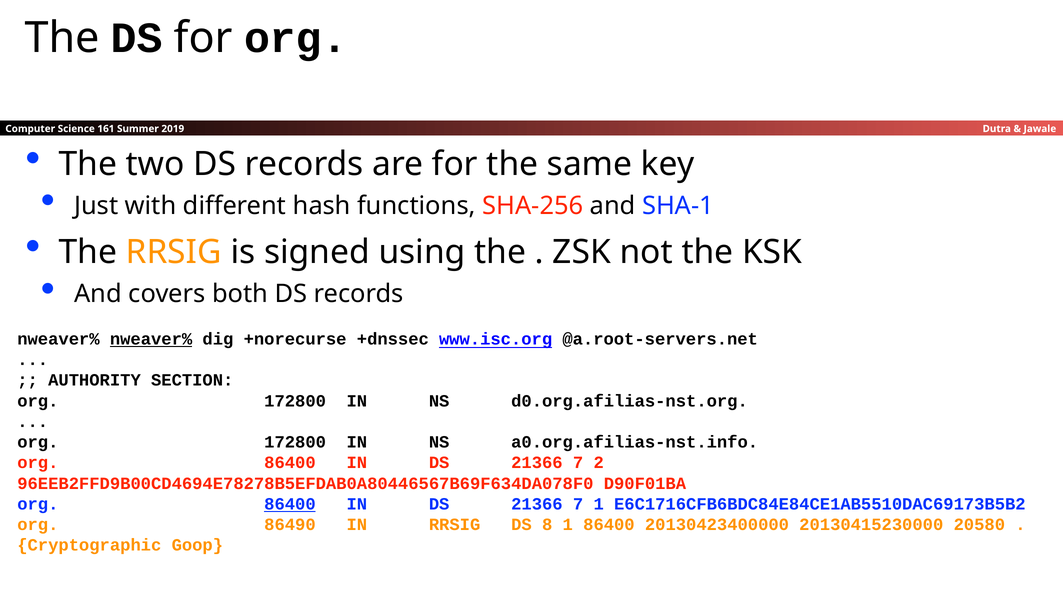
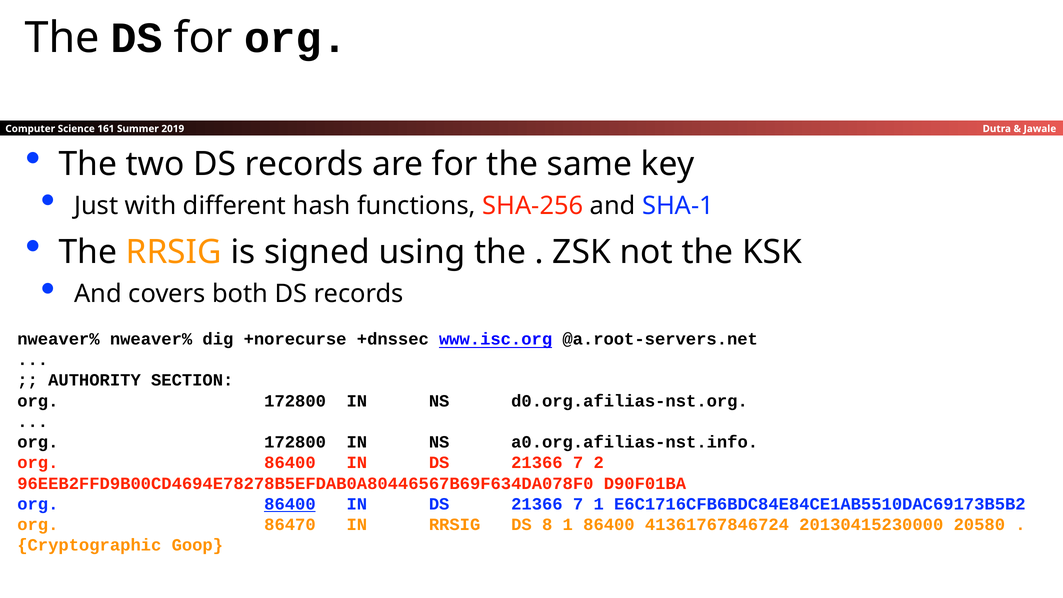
nweaver% at (151, 339) underline: present -> none
86490: 86490 -> 86470
20130423400000: 20130423400000 -> 41361767846724
